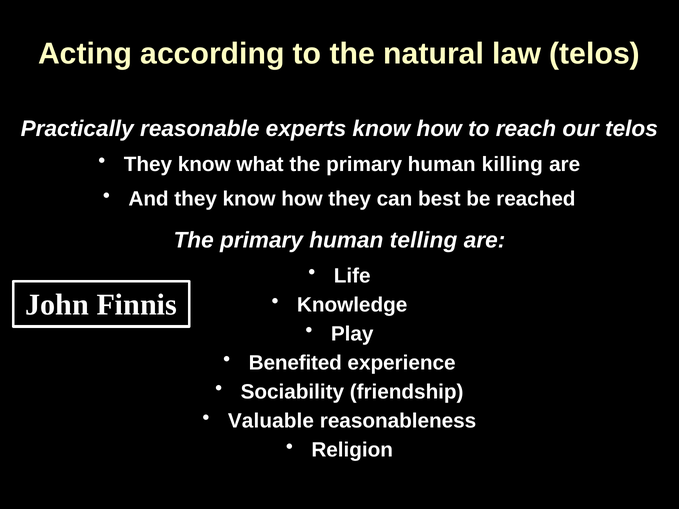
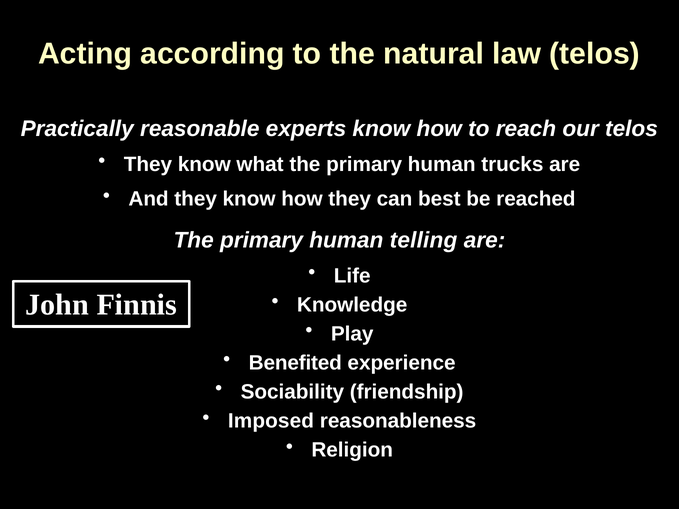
killing: killing -> trucks
Valuable: Valuable -> Imposed
